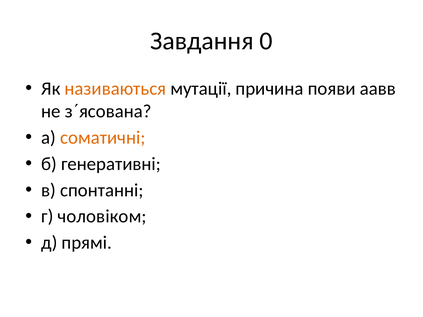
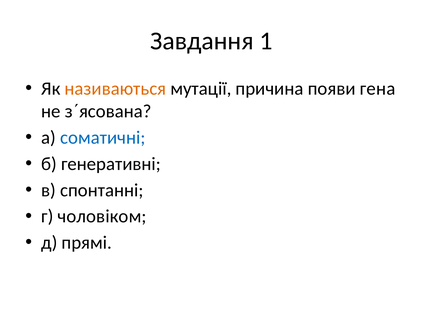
0: 0 -> 1
аавв: аавв -> гена
соматичні colour: orange -> blue
